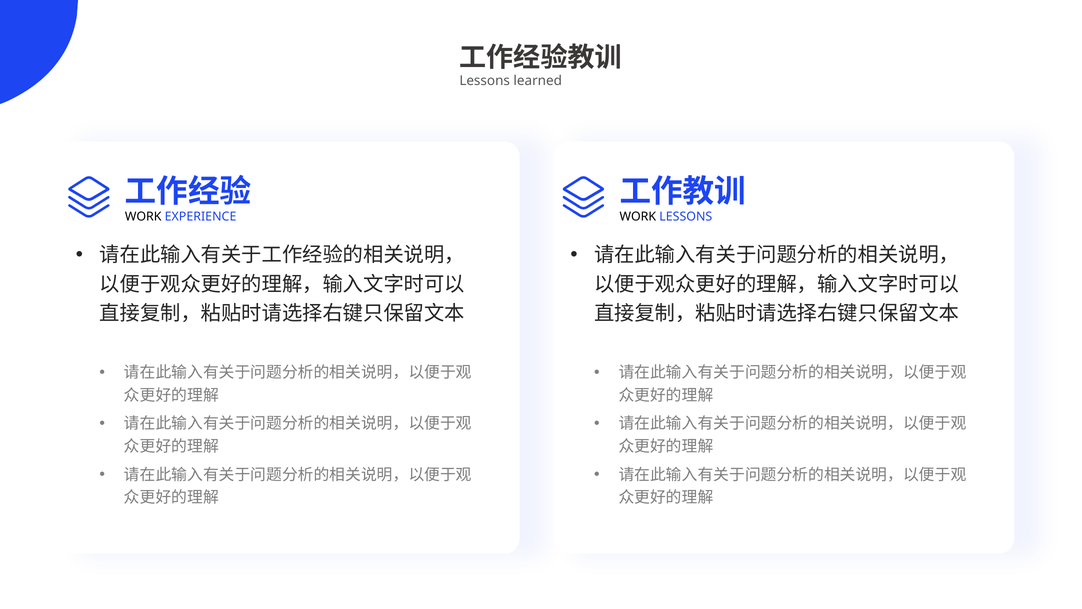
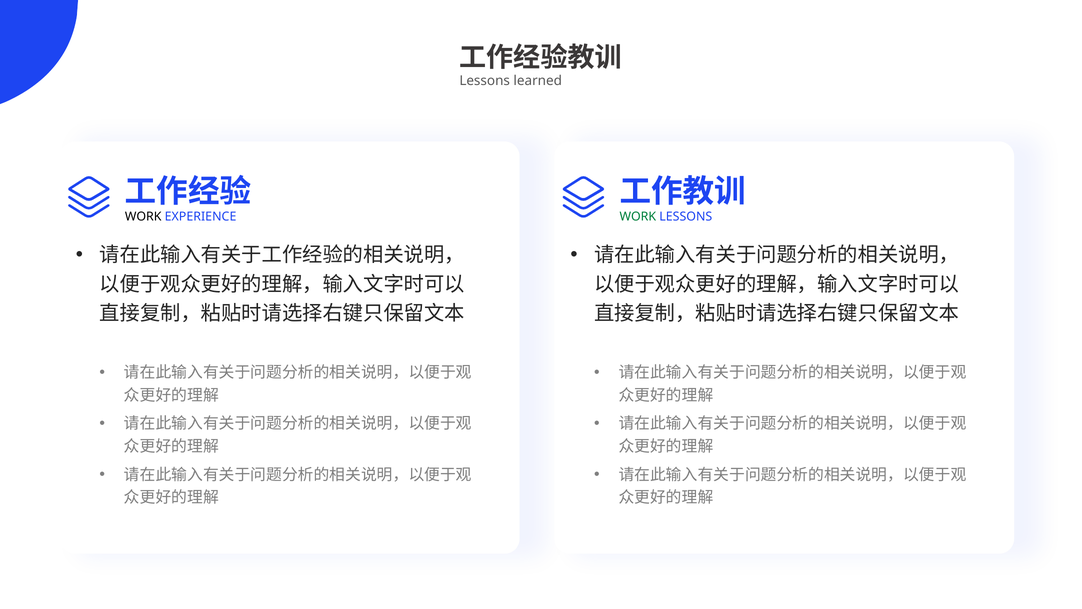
WORK at (638, 217) colour: black -> green
